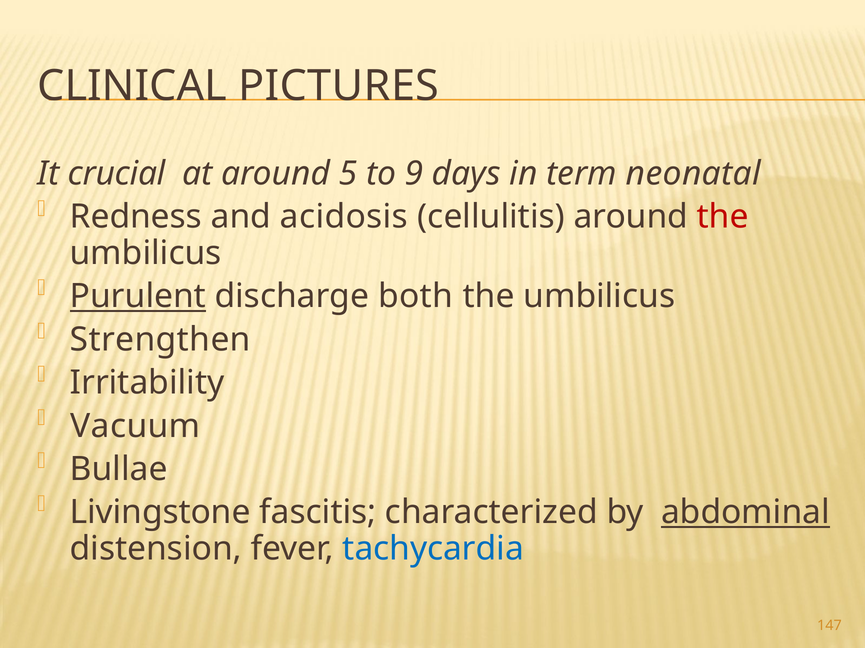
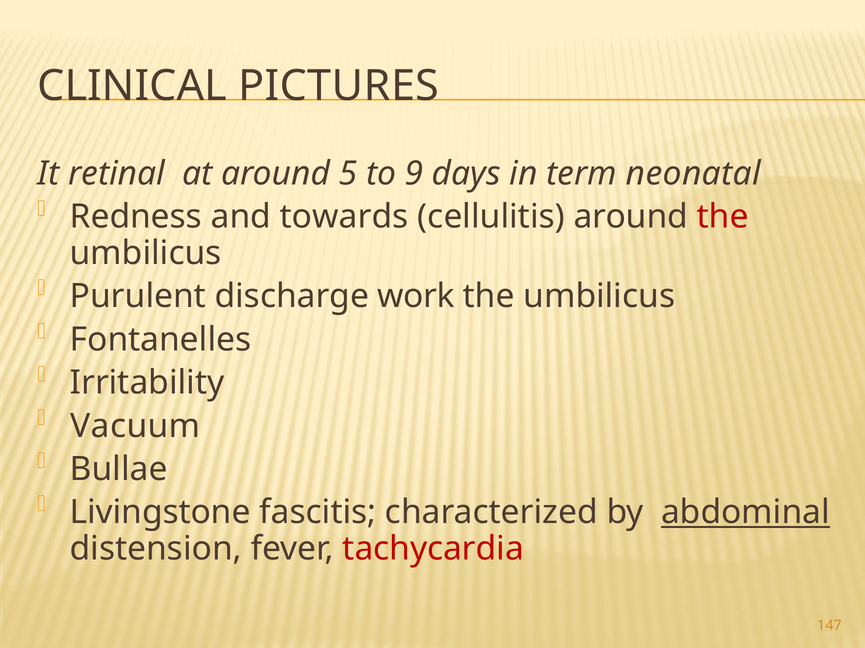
crucial: crucial -> retinal
acidosis: acidosis -> towards
Purulent underline: present -> none
both: both -> work
Strengthen: Strengthen -> Fontanelles
tachycardia colour: blue -> red
